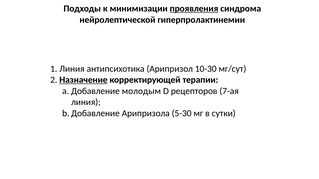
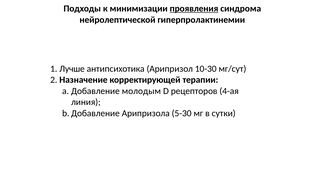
1 Линия: Линия -> Лучше
Назначение underline: present -> none
7-ая: 7-ая -> 4-ая
